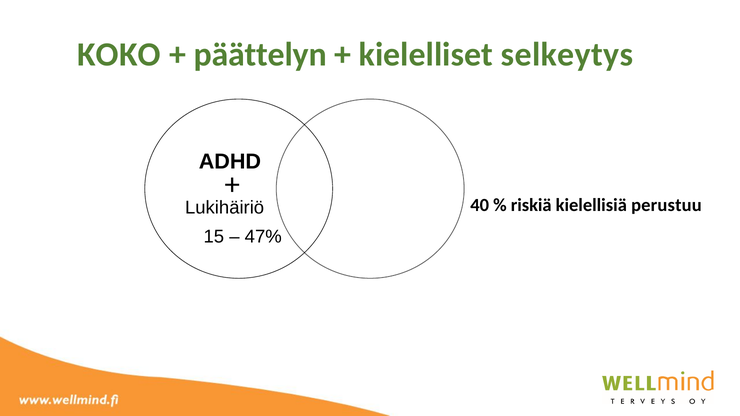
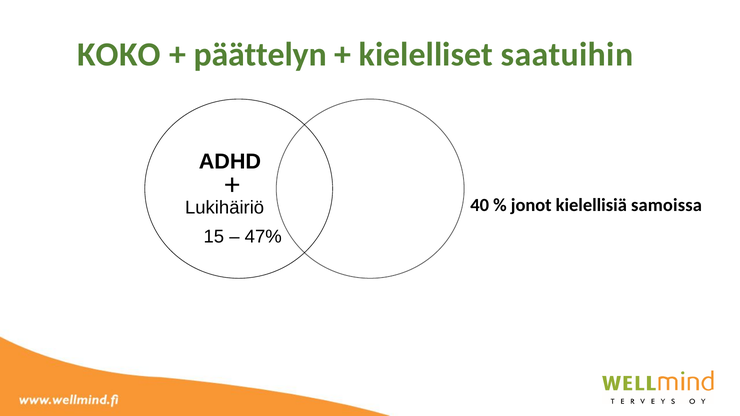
selkeytys: selkeytys -> saatuihin
riskiä: riskiä -> jonot
perustuu: perustuu -> samoissa
